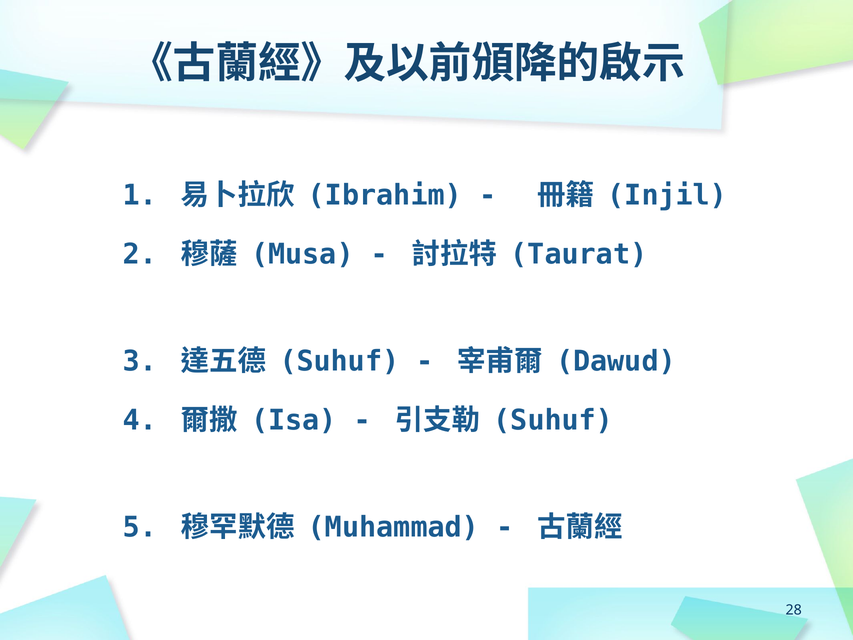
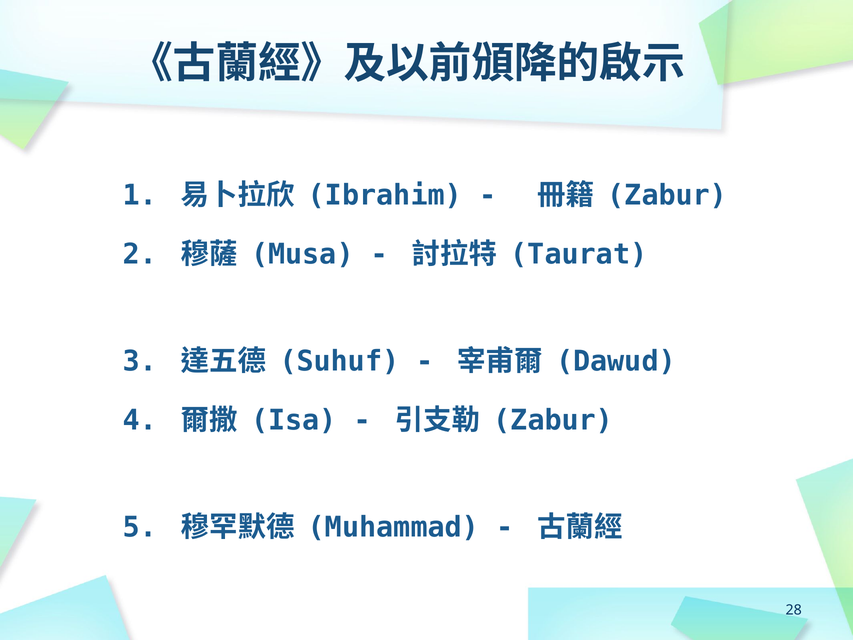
Injil at (667, 195): Injil -> Zabur
Suhuf at (553, 420): Suhuf -> Zabur
